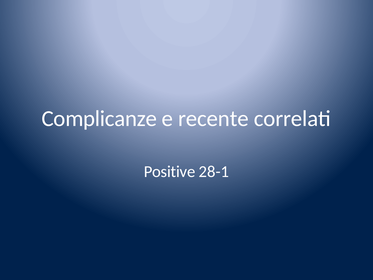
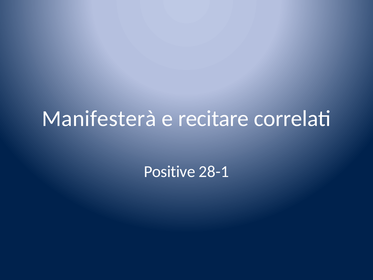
Complicanze: Complicanze -> Manifesterà
recente: recente -> recitare
